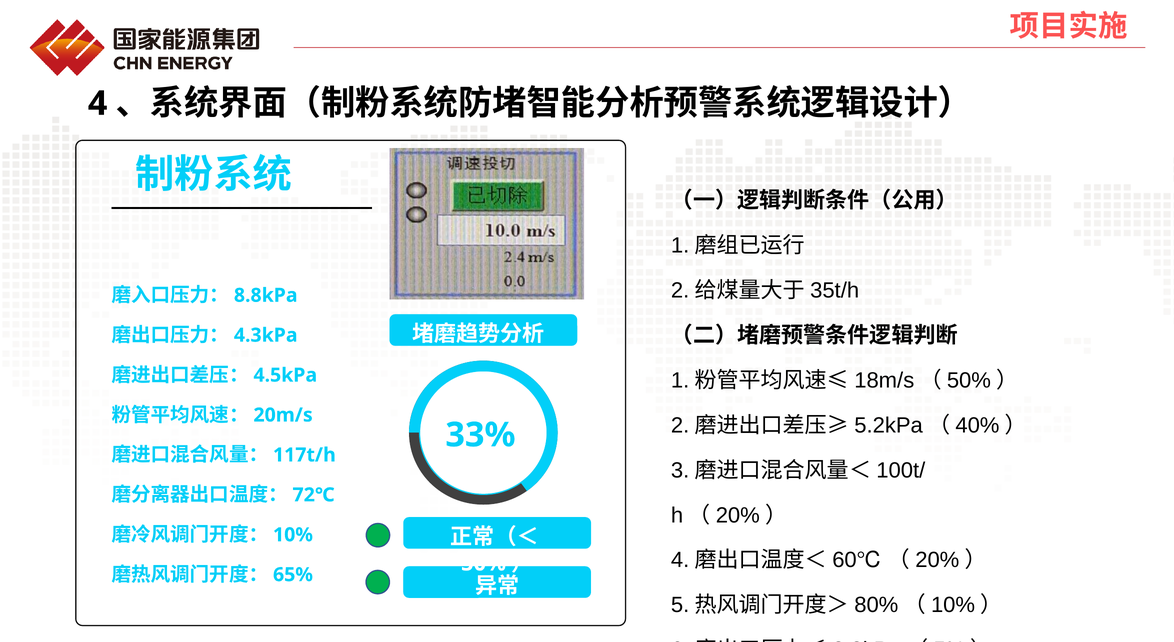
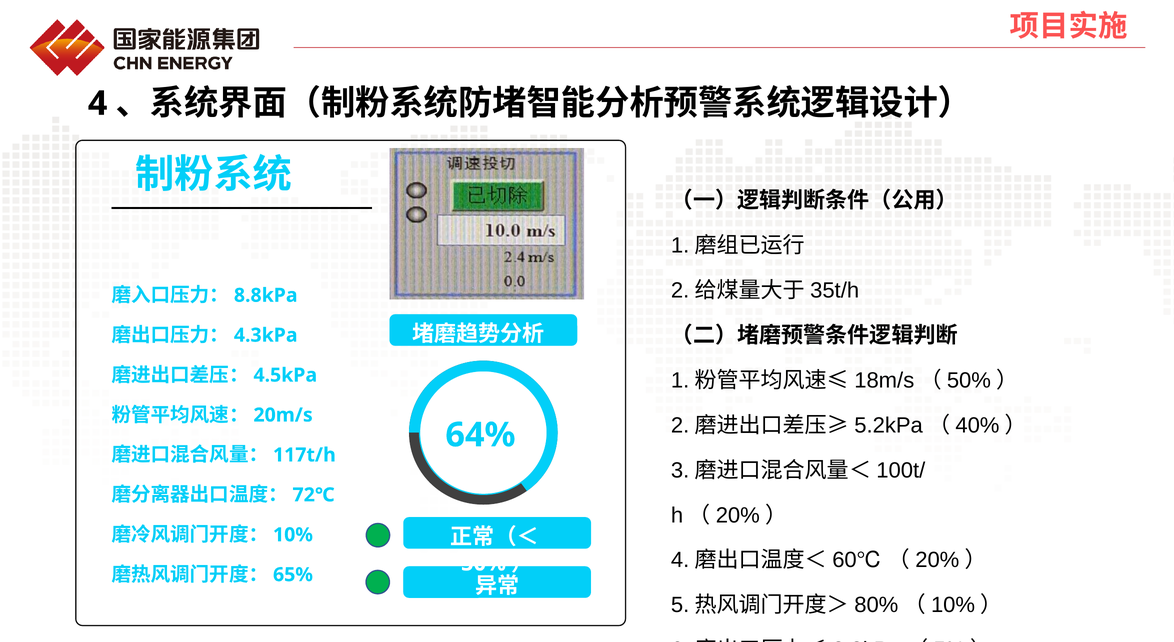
33%: 33% -> 64%
